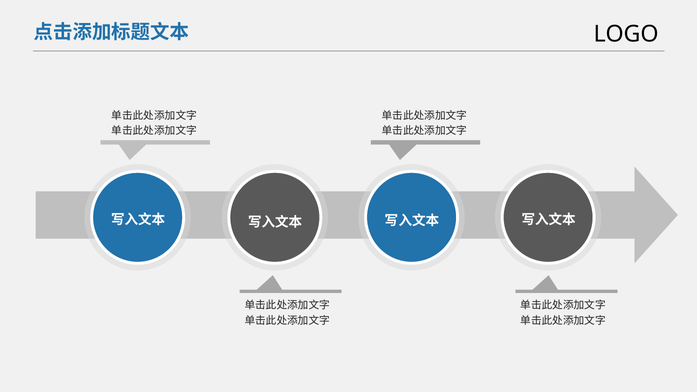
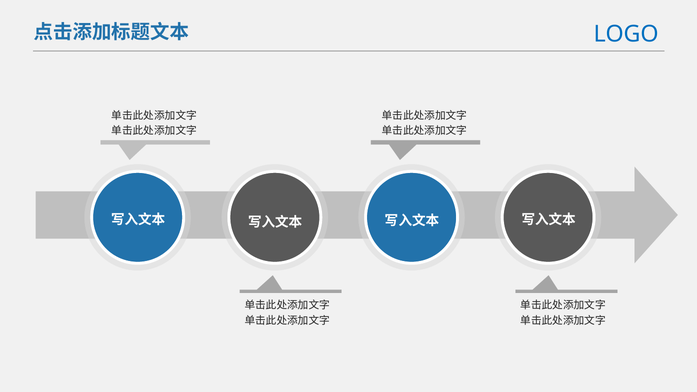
LOGO colour: black -> blue
